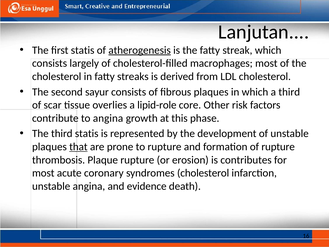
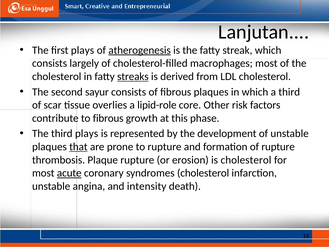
first statis: statis -> plays
streaks underline: none -> present
to angina: angina -> fibrous
third statis: statis -> plays
is contributes: contributes -> cholesterol
acute underline: none -> present
evidence: evidence -> intensity
